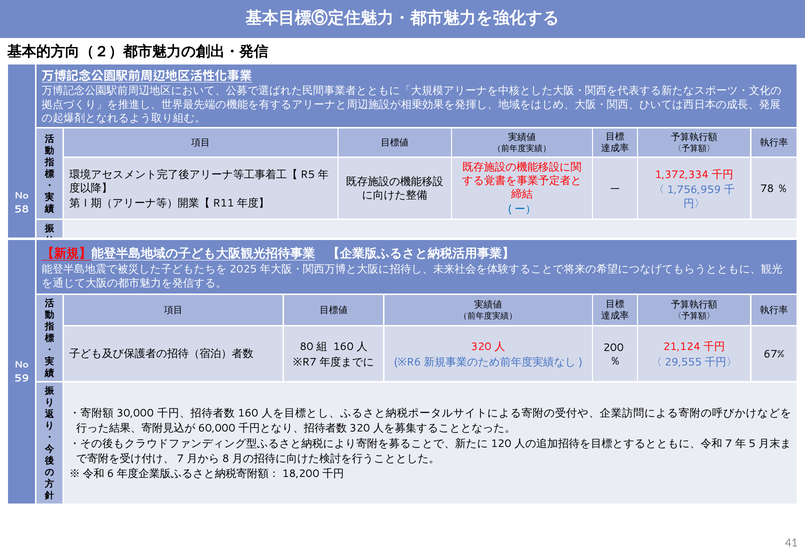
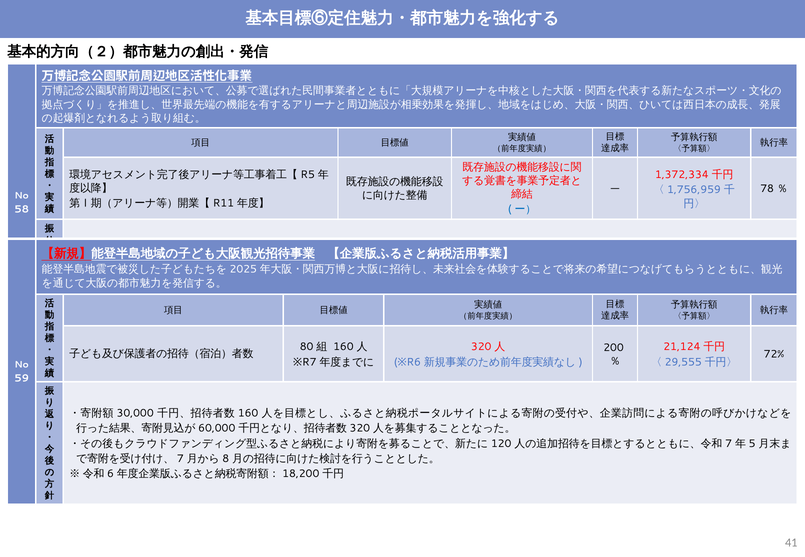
67%: 67% -> 72%
